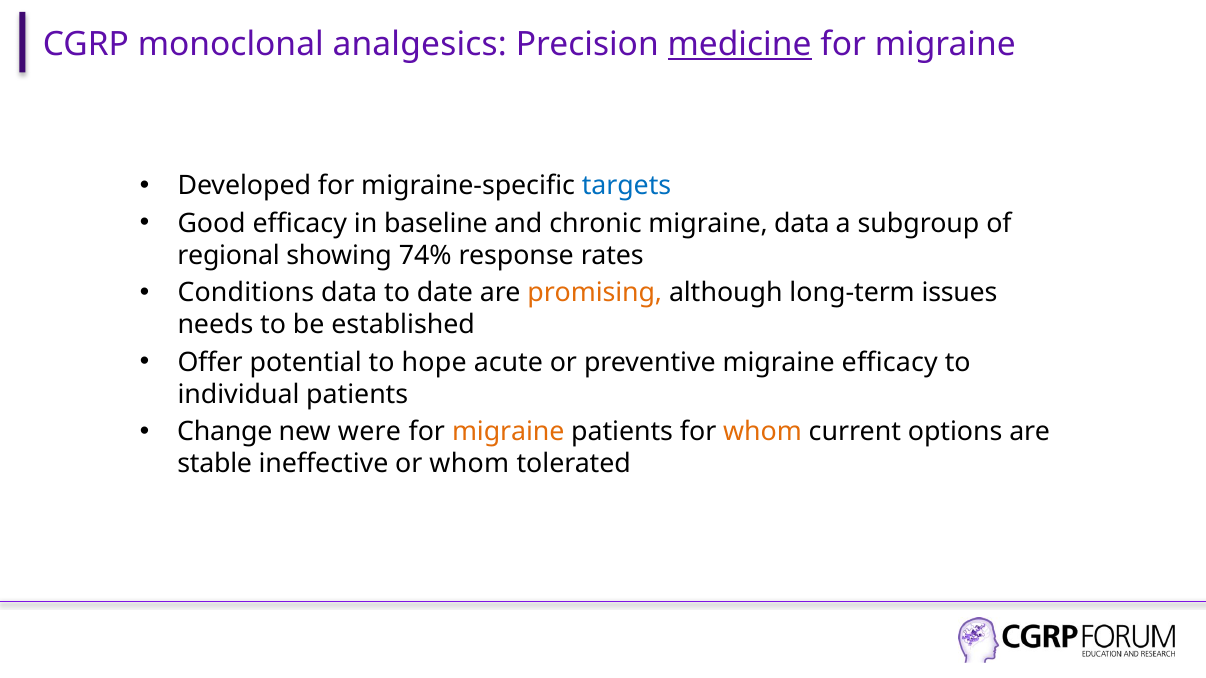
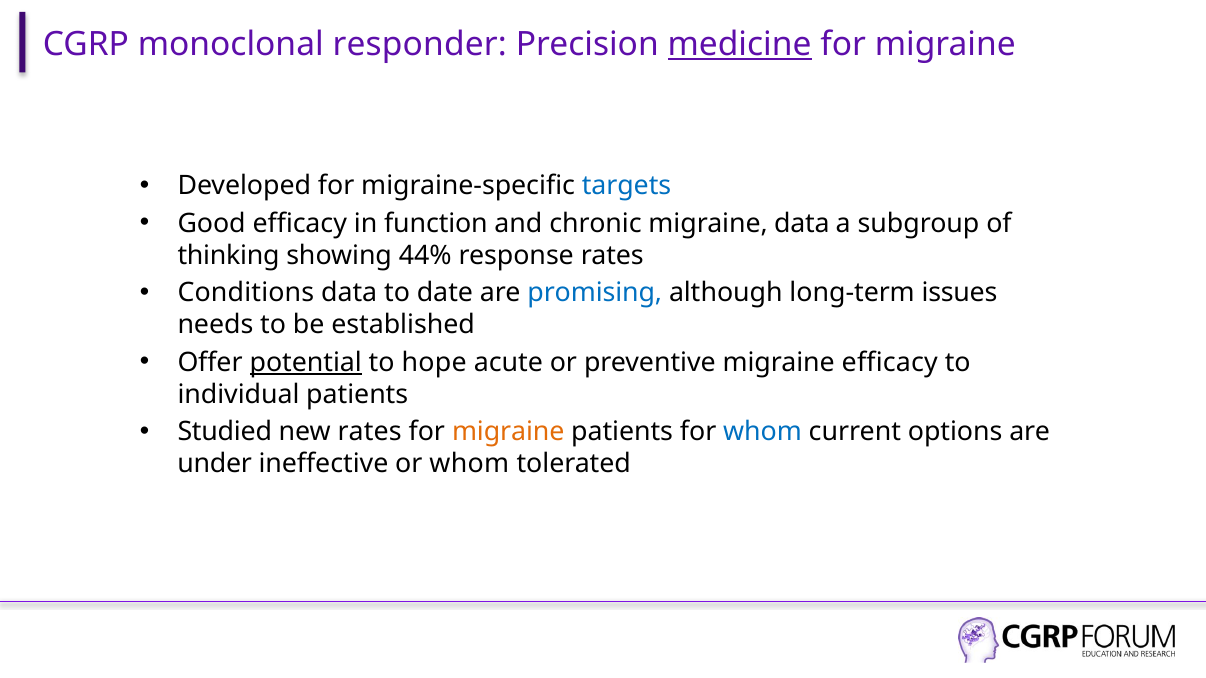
analgesics: analgesics -> responder
baseline: baseline -> function
regional: regional -> thinking
74%: 74% -> 44%
promising colour: orange -> blue
potential underline: none -> present
Change: Change -> Studied
new were: were -> rates
whom at (763, 432) colour: orange -> blue
stable: stable -> under
